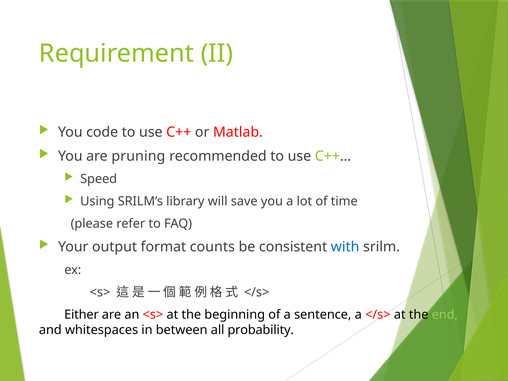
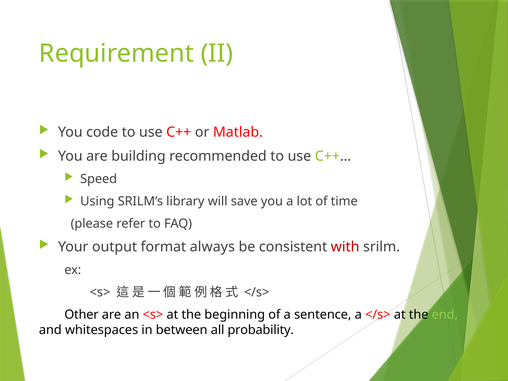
pruning: pruning -> building
counts: counts -> always
with colour: blue -> red
Either: Either -> Other
